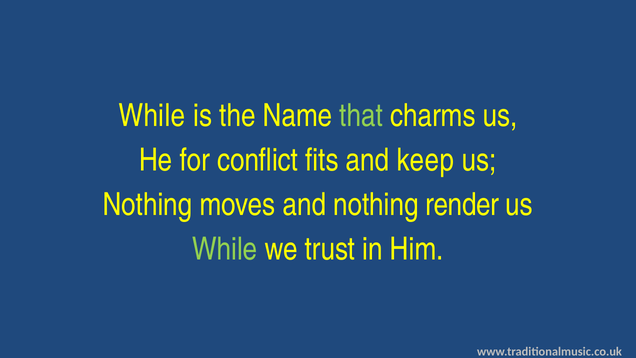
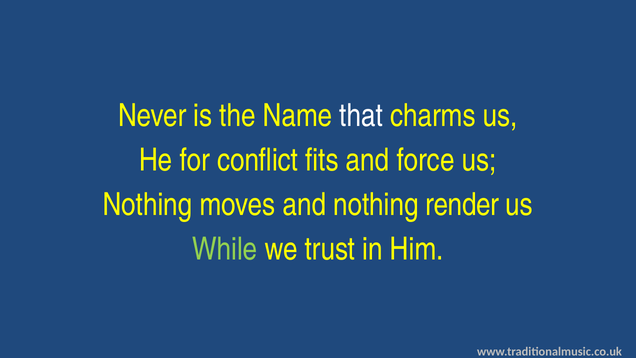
While at (152, 116): While -> Never
that colour: light green -> white
keep: keep -> force
